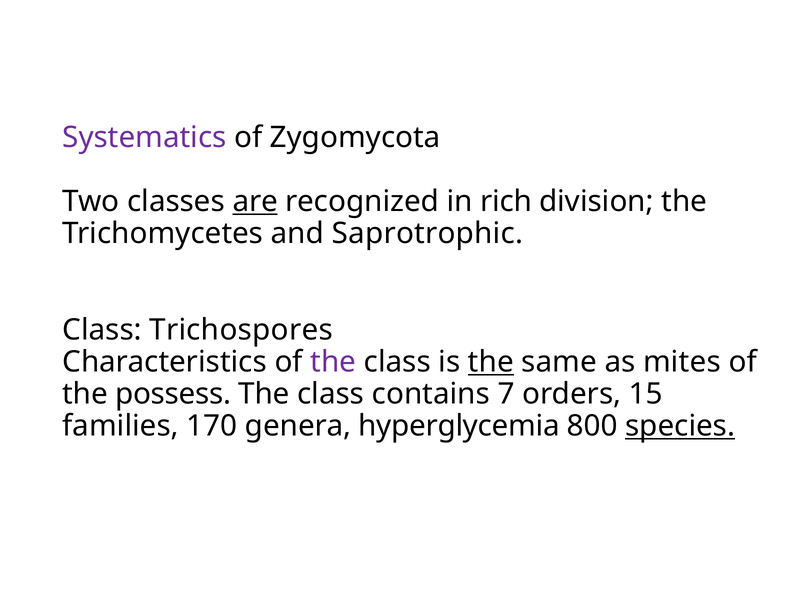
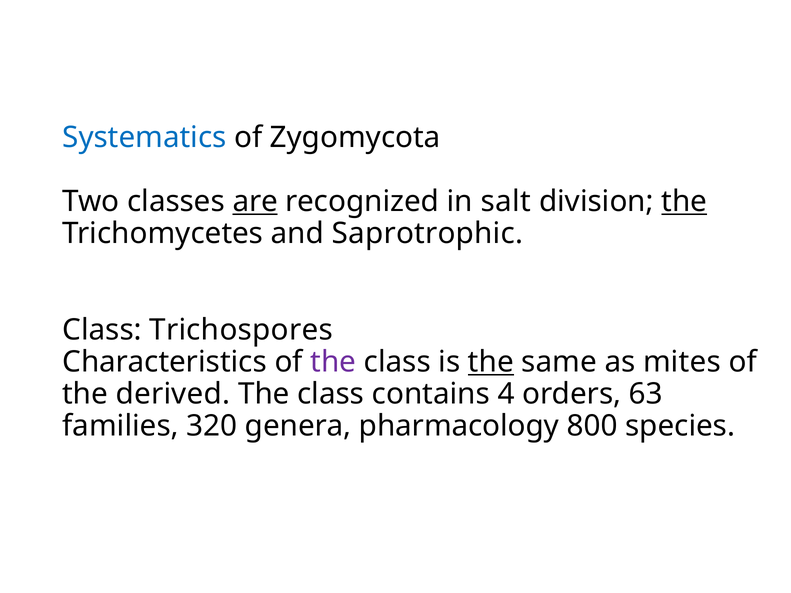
Systematics colour: purple -> blue
rich: rich -> salt
the at (684, 202) underline: none -> present
possess: possess -> derived
7: 7 -> 4
15: 15 -> 63
170: 170 -> 320
hyperglycemia: hyperglycemia -> pharmacology
species underline: present -> none
